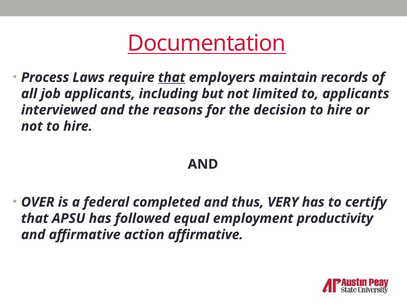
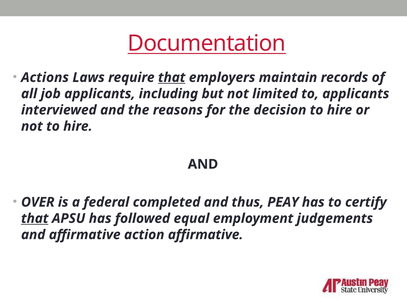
Process: Process -> Actions
VERY: VERY -> PEAY
that at (35, 219) underline: none -> present
productivity: productivity -> judgements
